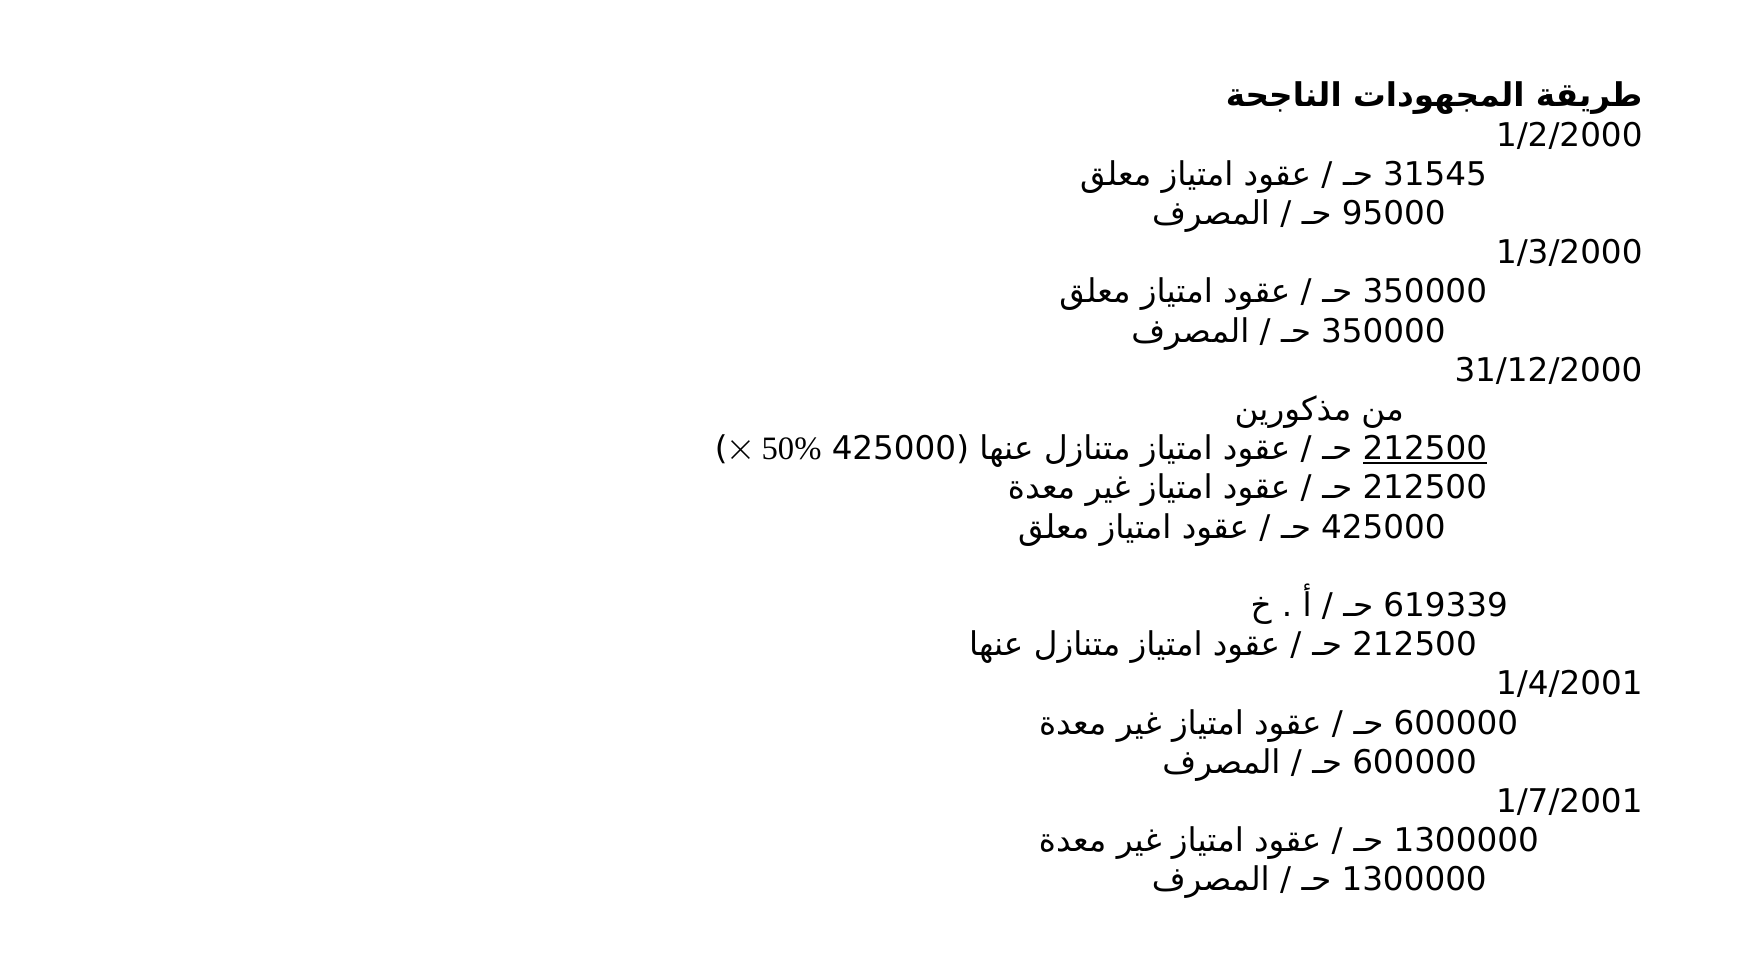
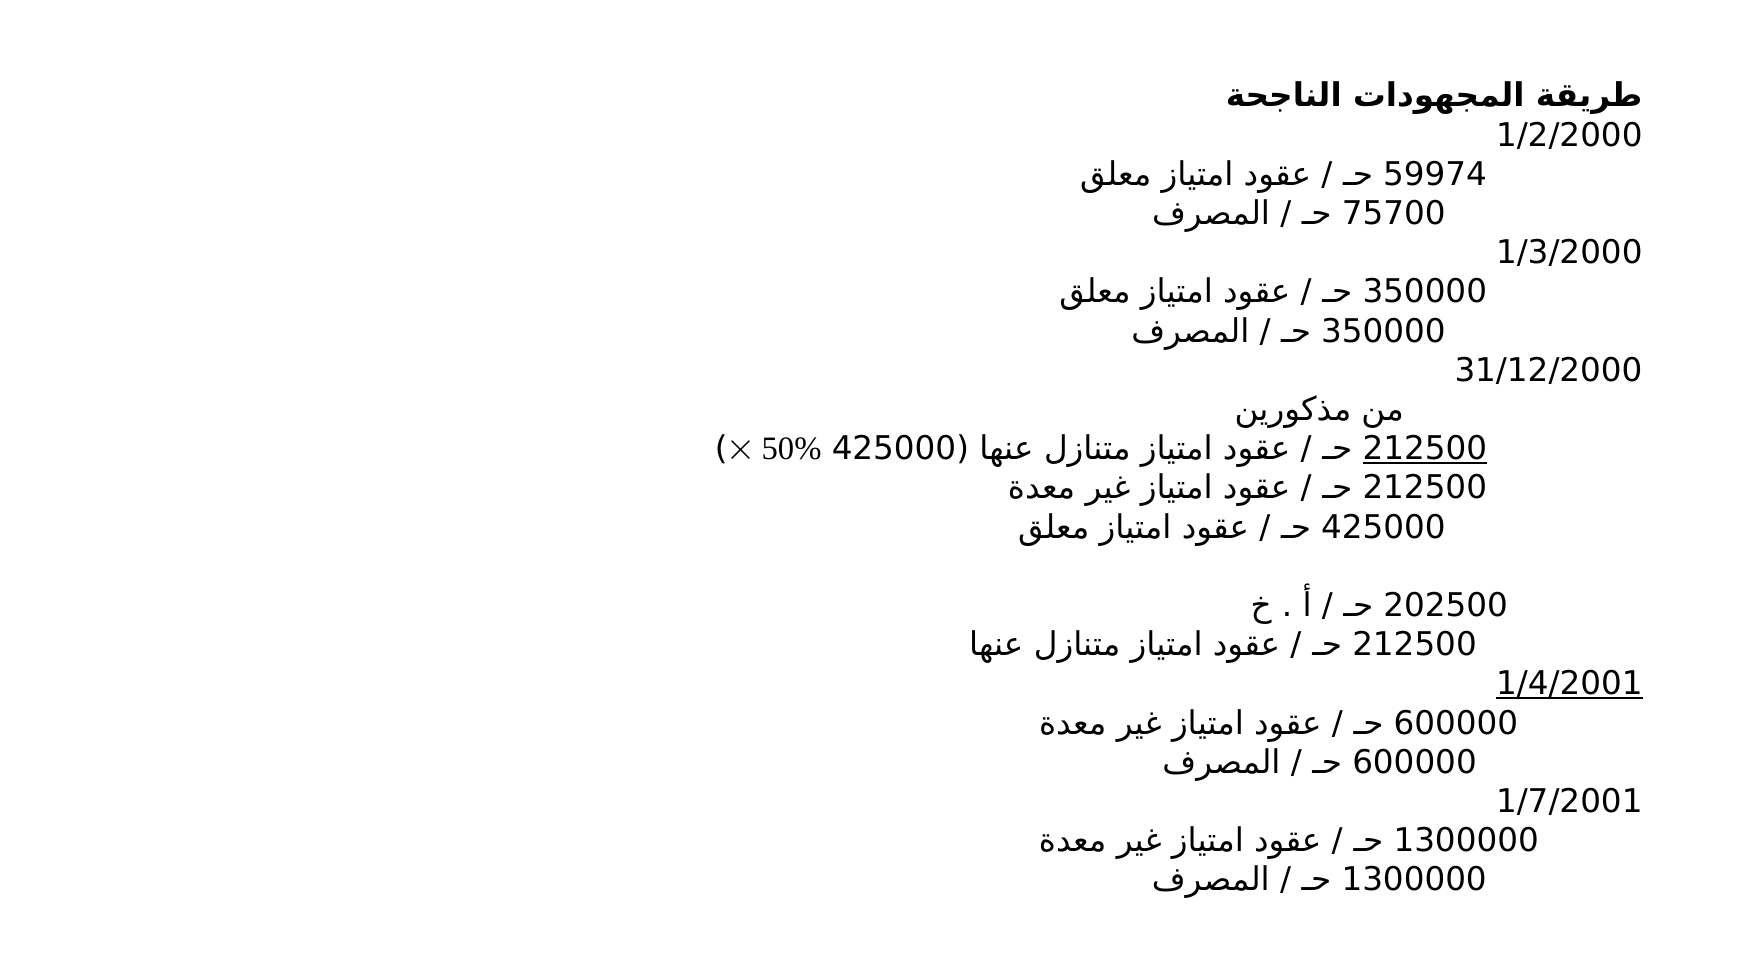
31545: 31545 -> 59974
95000: 95000 -> 75700
619339: 619339 -> 202500
1/4/2001 underline: none -> present
